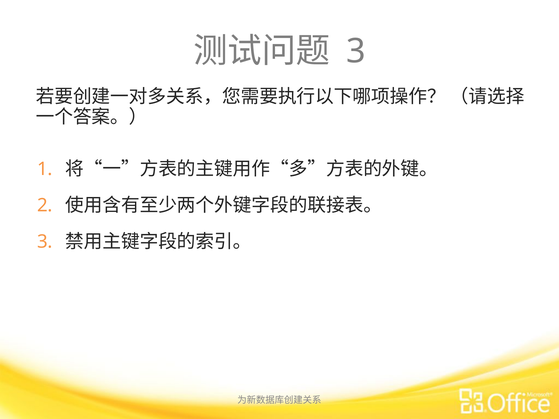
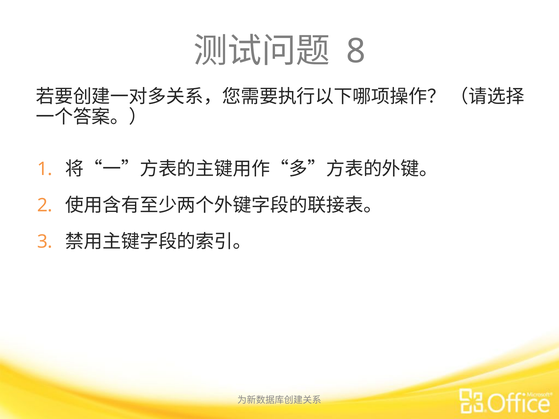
3 at (356, 51): 3 -> 8
